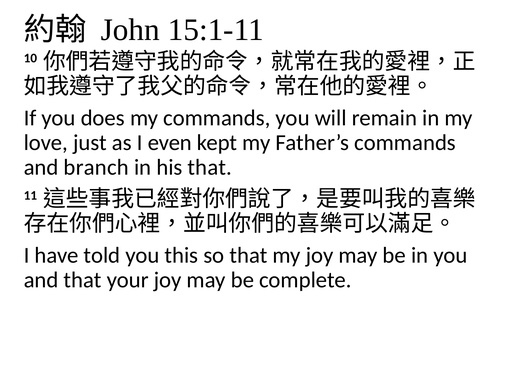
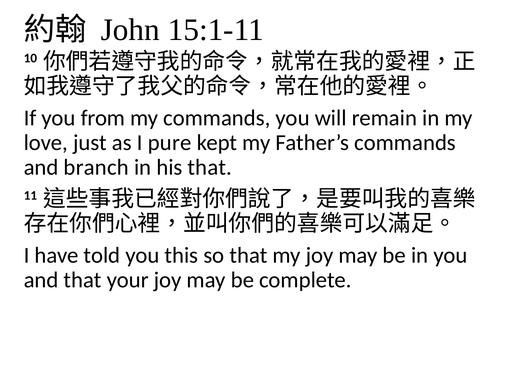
does: does -> from
even: even -> pure
